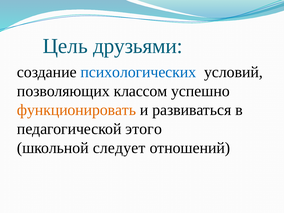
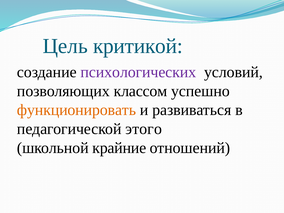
друзьями: друзьями -> критикой
психологических colour: blue -> purple
следует: следует -> крайние
